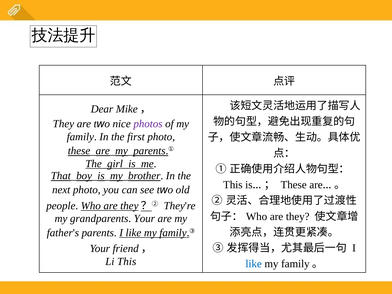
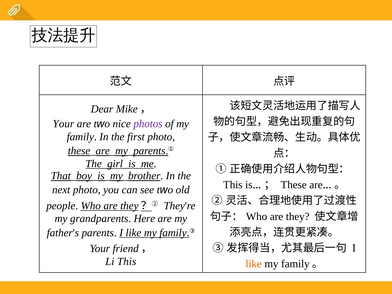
They at (63, 124): They -> Your
grandparents Your: Your -> Here
like at (254, 264) colour: blue -> orange
